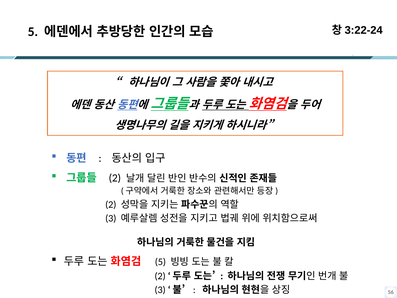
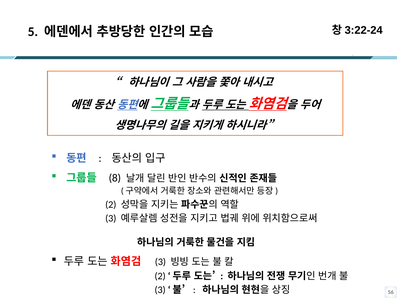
2 at (115, 178): 2 -> 8
5 at (160, 262): 5 -> 3
